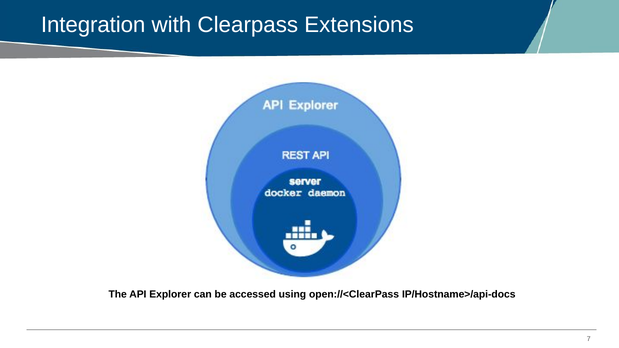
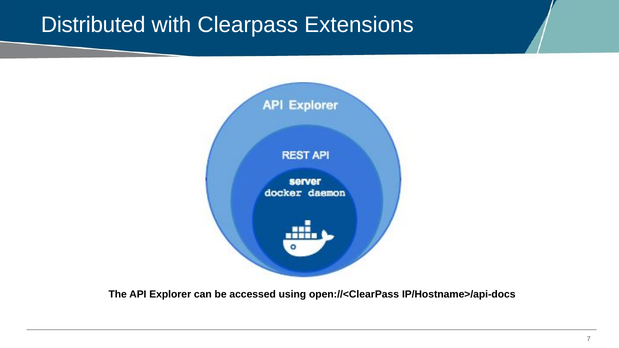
Integration: Integration -> Distributed
